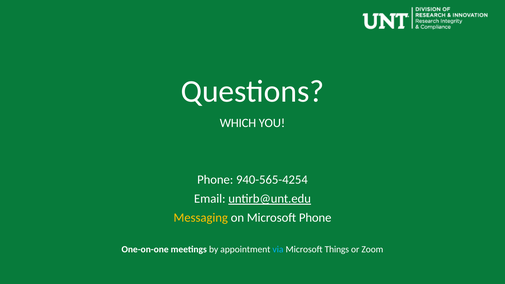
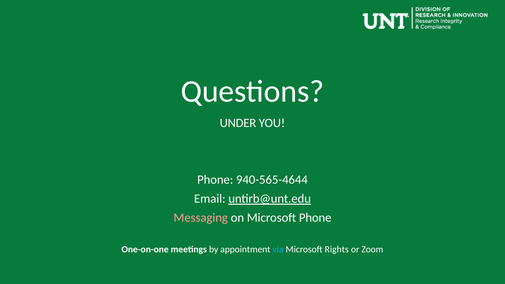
WHICH: WHICH -> UNDER
940-565-4254: 940-565-4254 -> 940-565-4644
Messaging colour: yellow -> pink
Things: Things -> Rights
